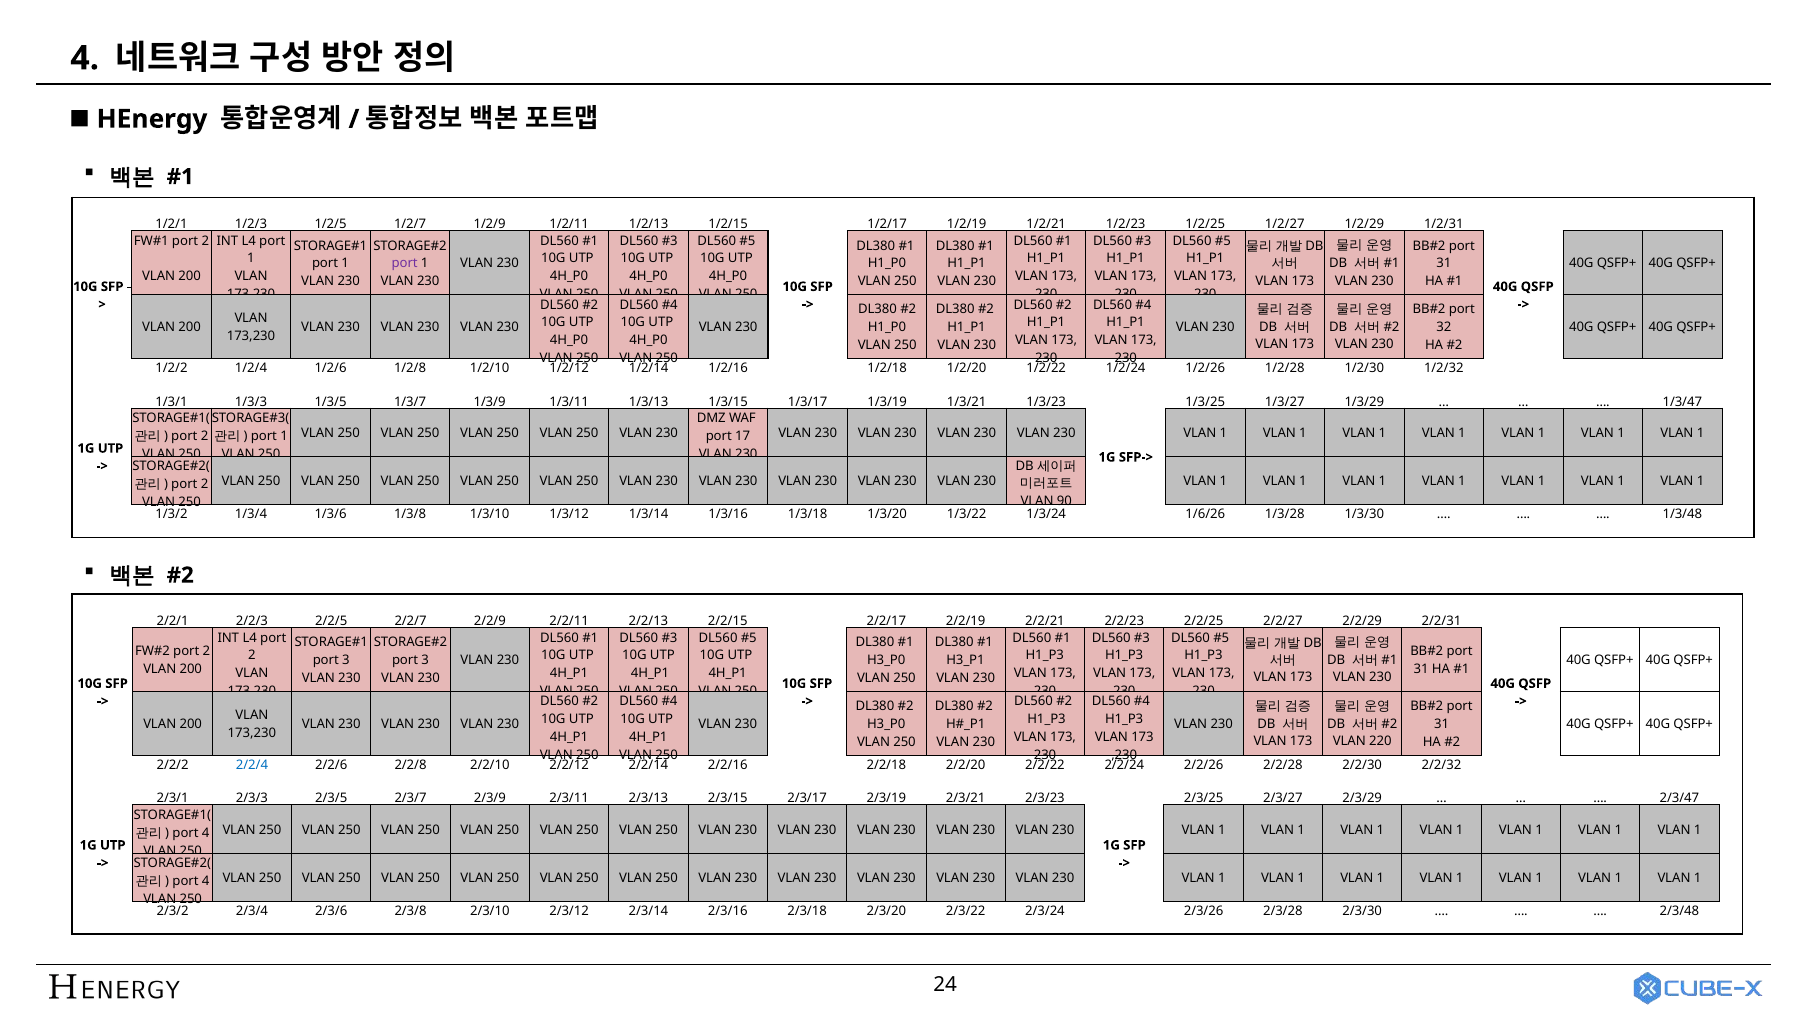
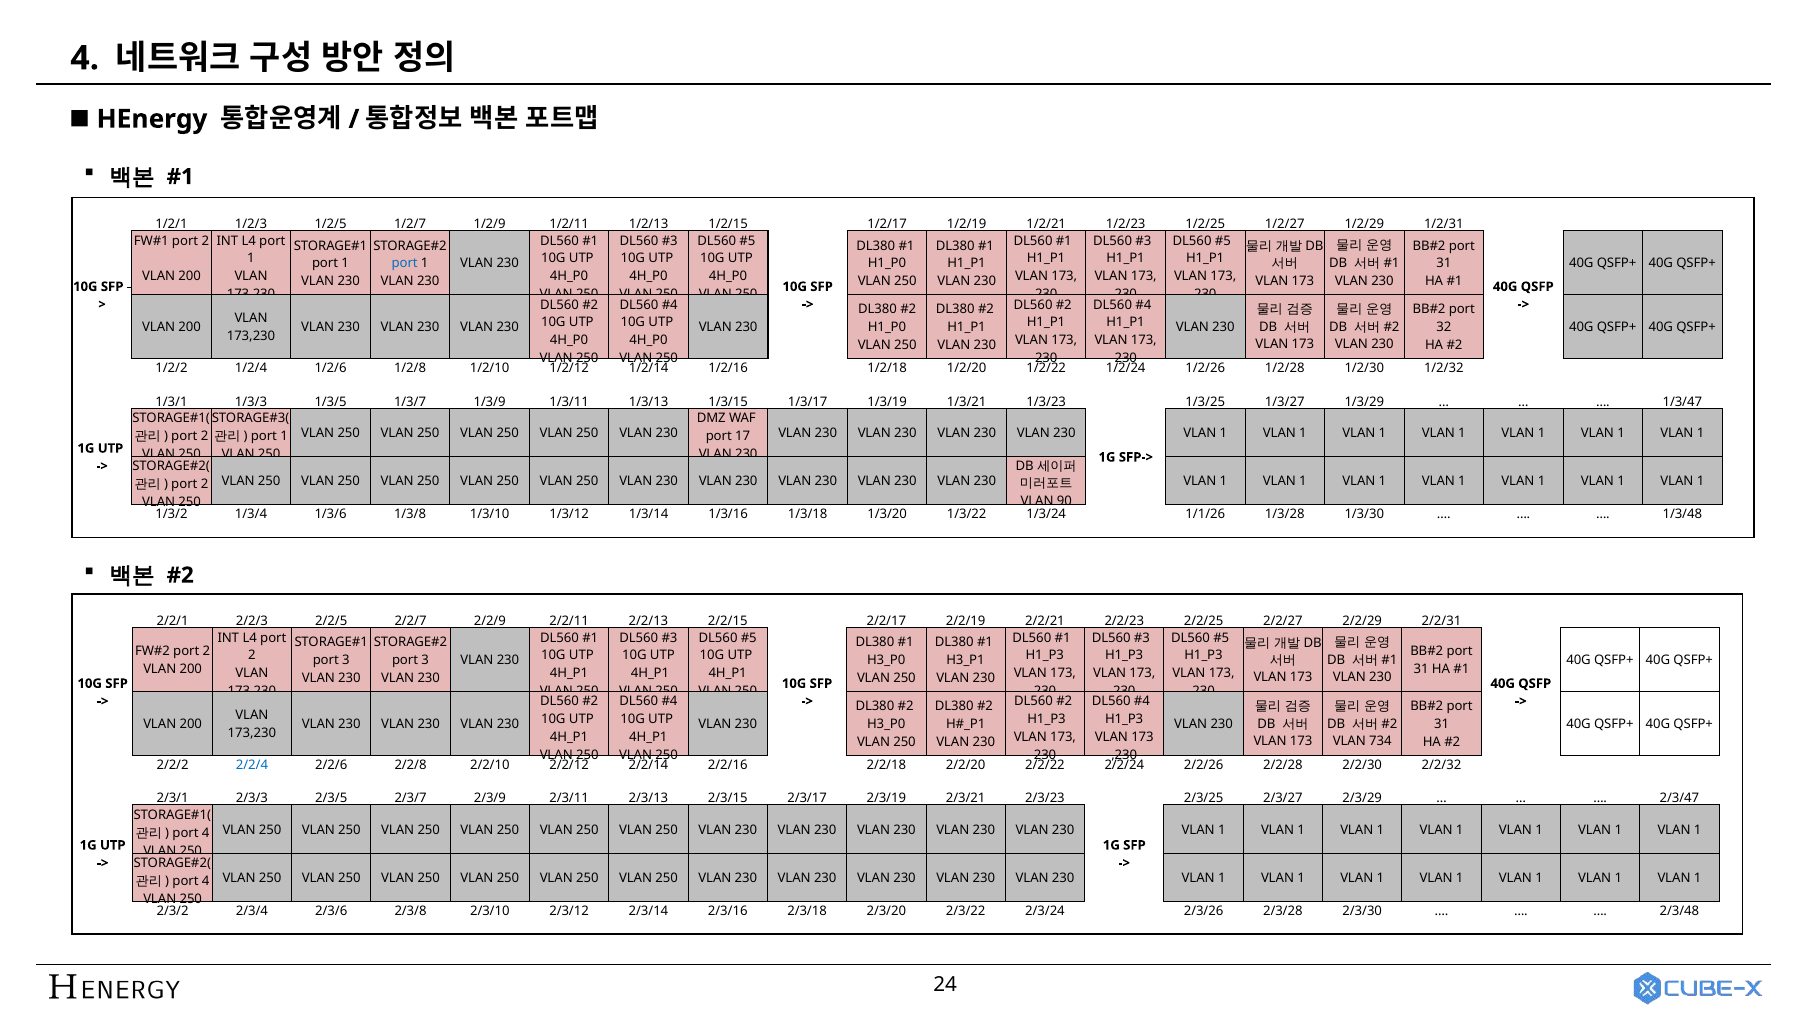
port at (405, 264) colour: purple -> blue
1/6/26: 1/6/26 -> 1/1/26
220: 220 -> 734
